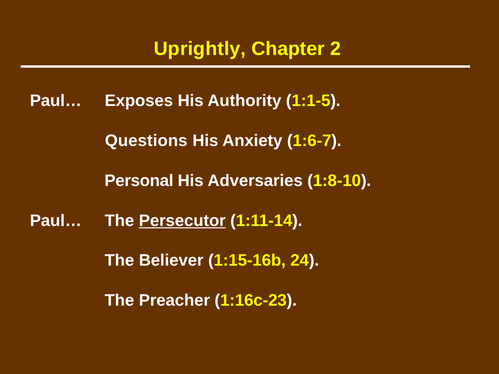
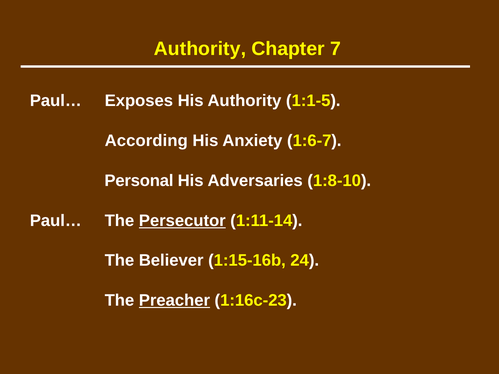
Uprightly at (200, 49): Uprightly -> Authority
2: 2 -> 7
Questions: Questions -> According
Preacher underline: none -> present
